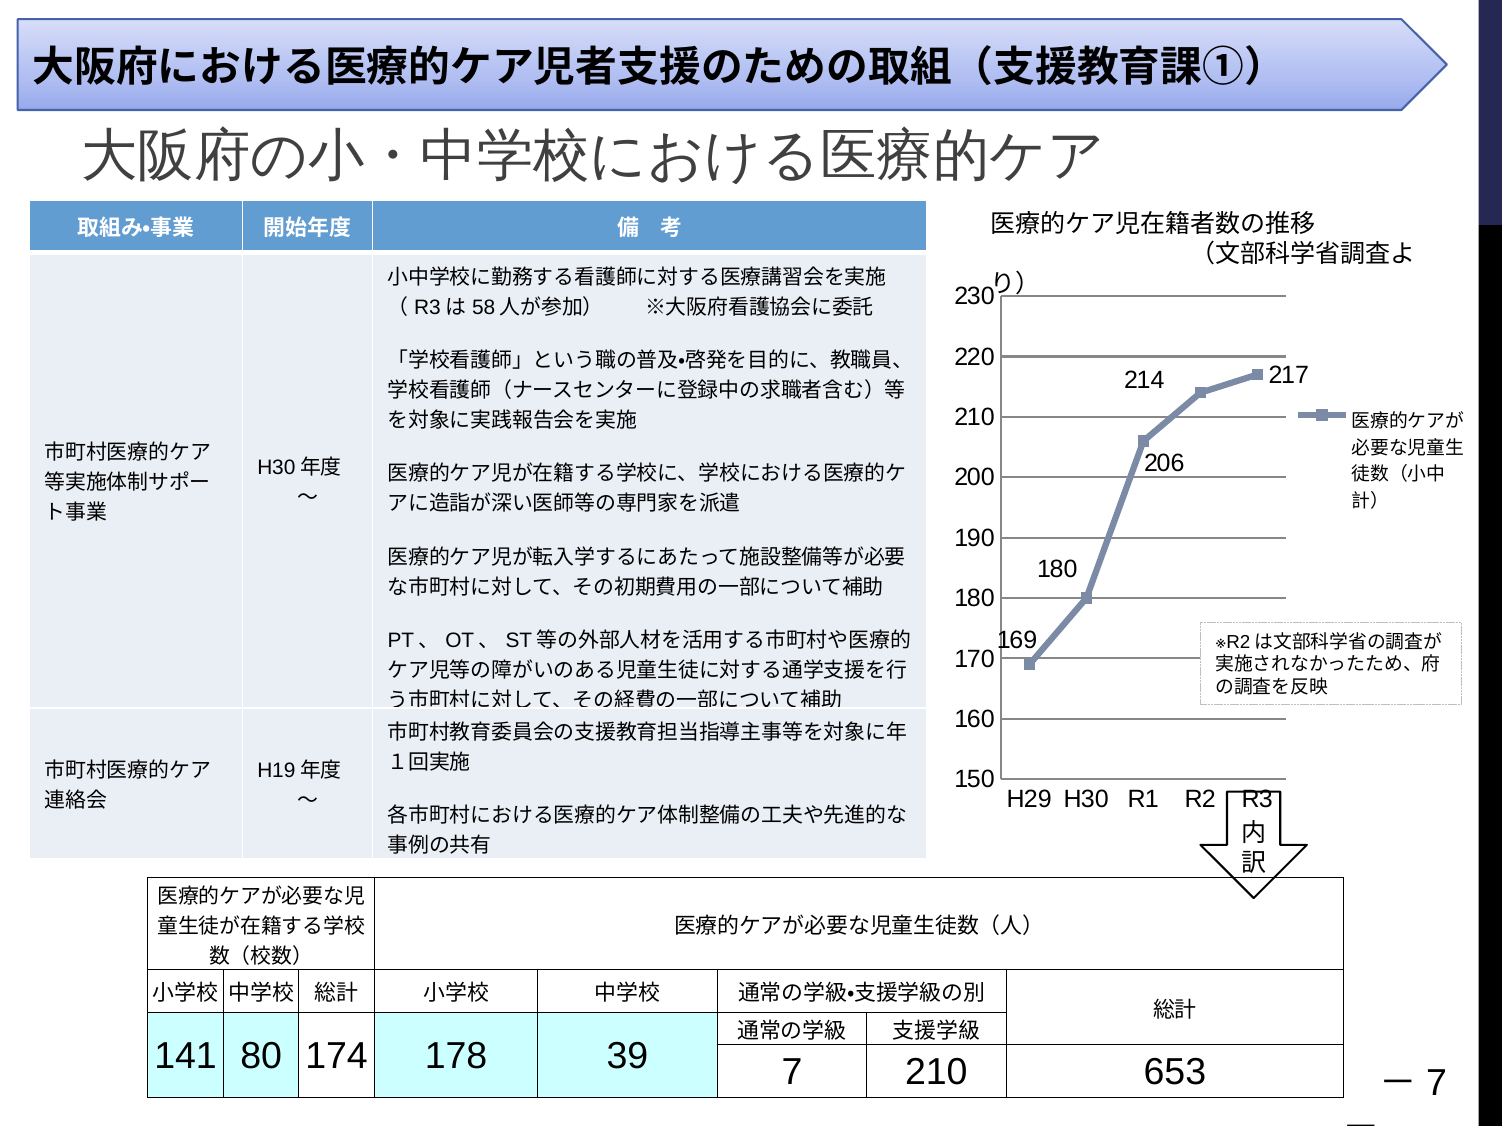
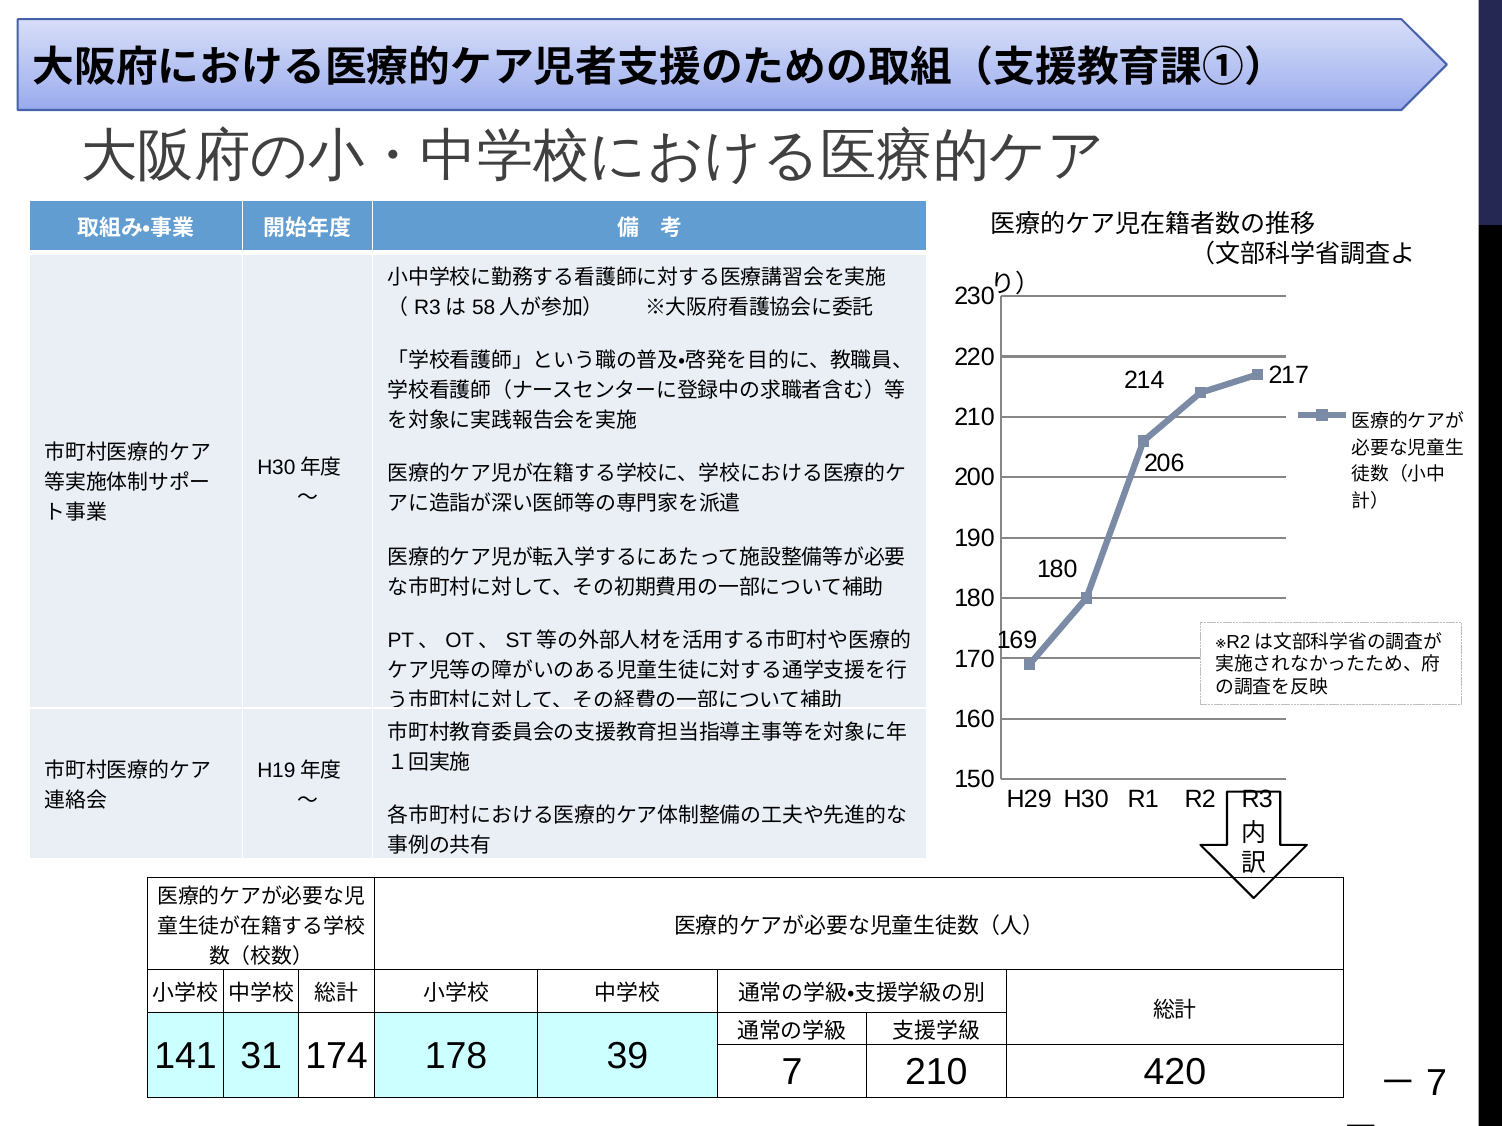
80: 80 -> 31
653: 653 -> 420
